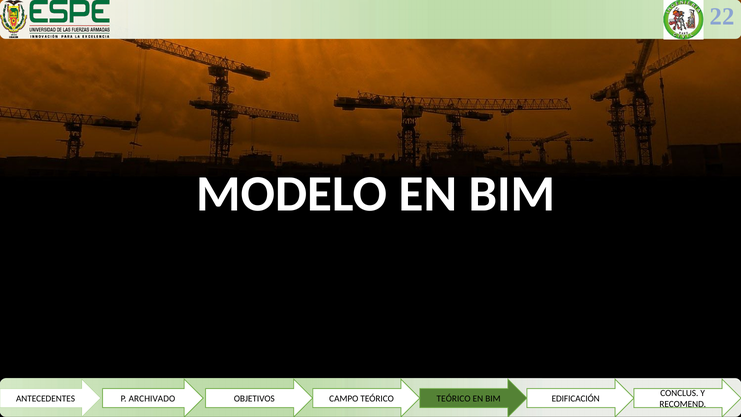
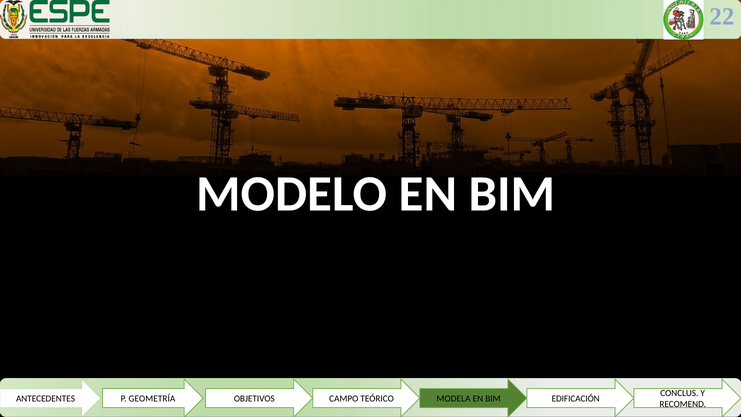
ARCHIVADO: ARCHIVADO -> GEOMETRÍA
TEÓRICO TEÓRICO: TEÓRICO -> MODELA
